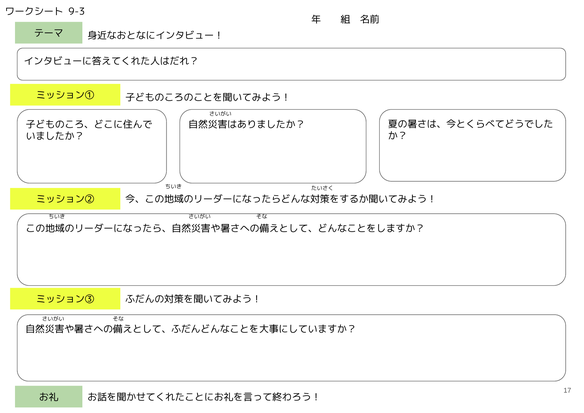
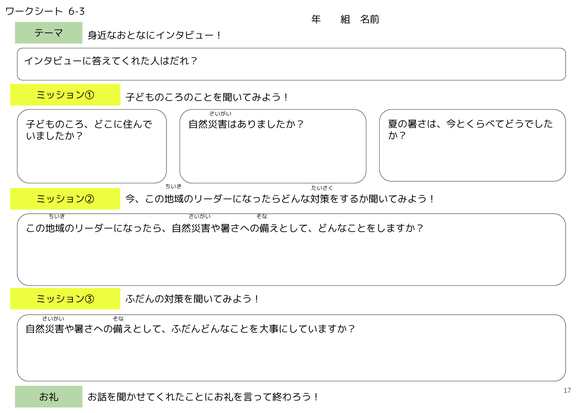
9-3: 9-3 -> 6-3
